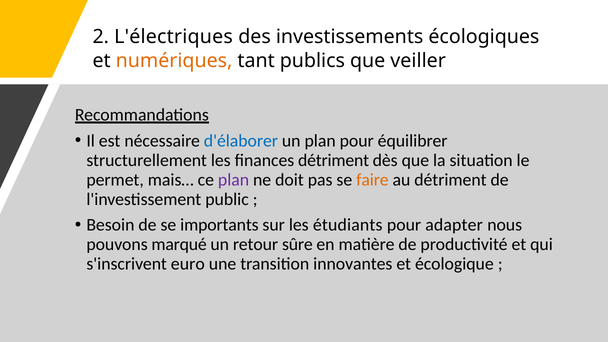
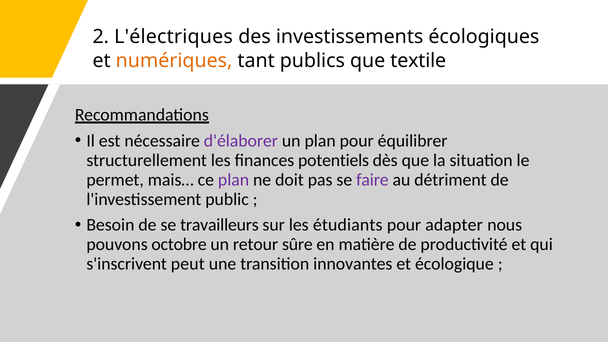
veiller: veiller -> textile
d'élaborer colour: blue -> purple
finances détriment: détriment -> potentiels
faire colour: orange -> purple
importants: importants -> travailleurs
marqué: marqué -> octobre
euro: euro -> peut
